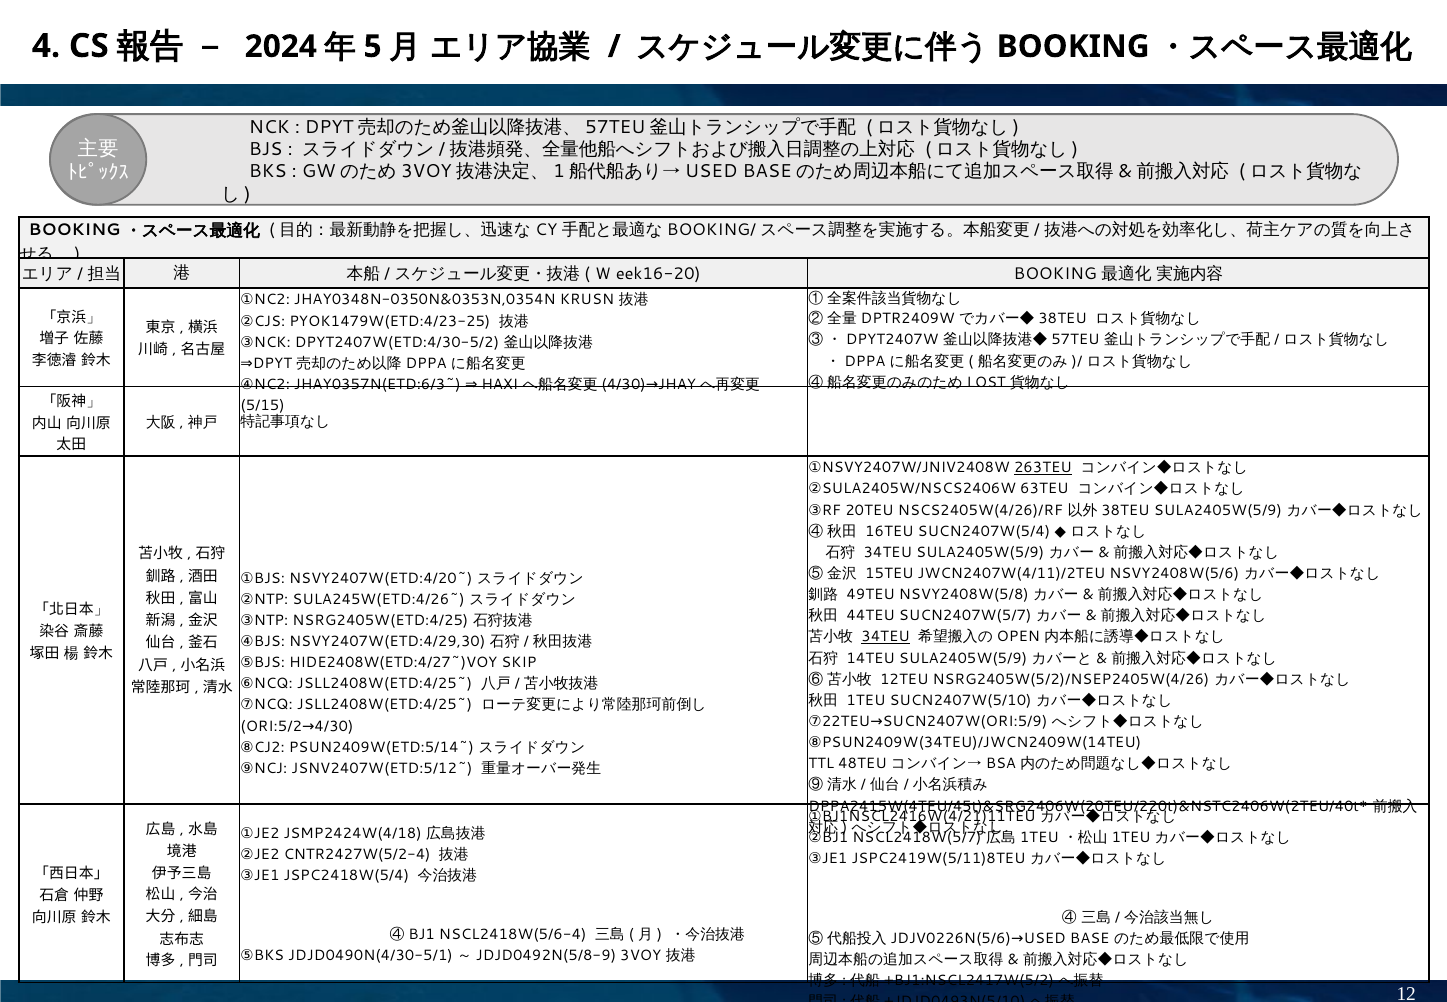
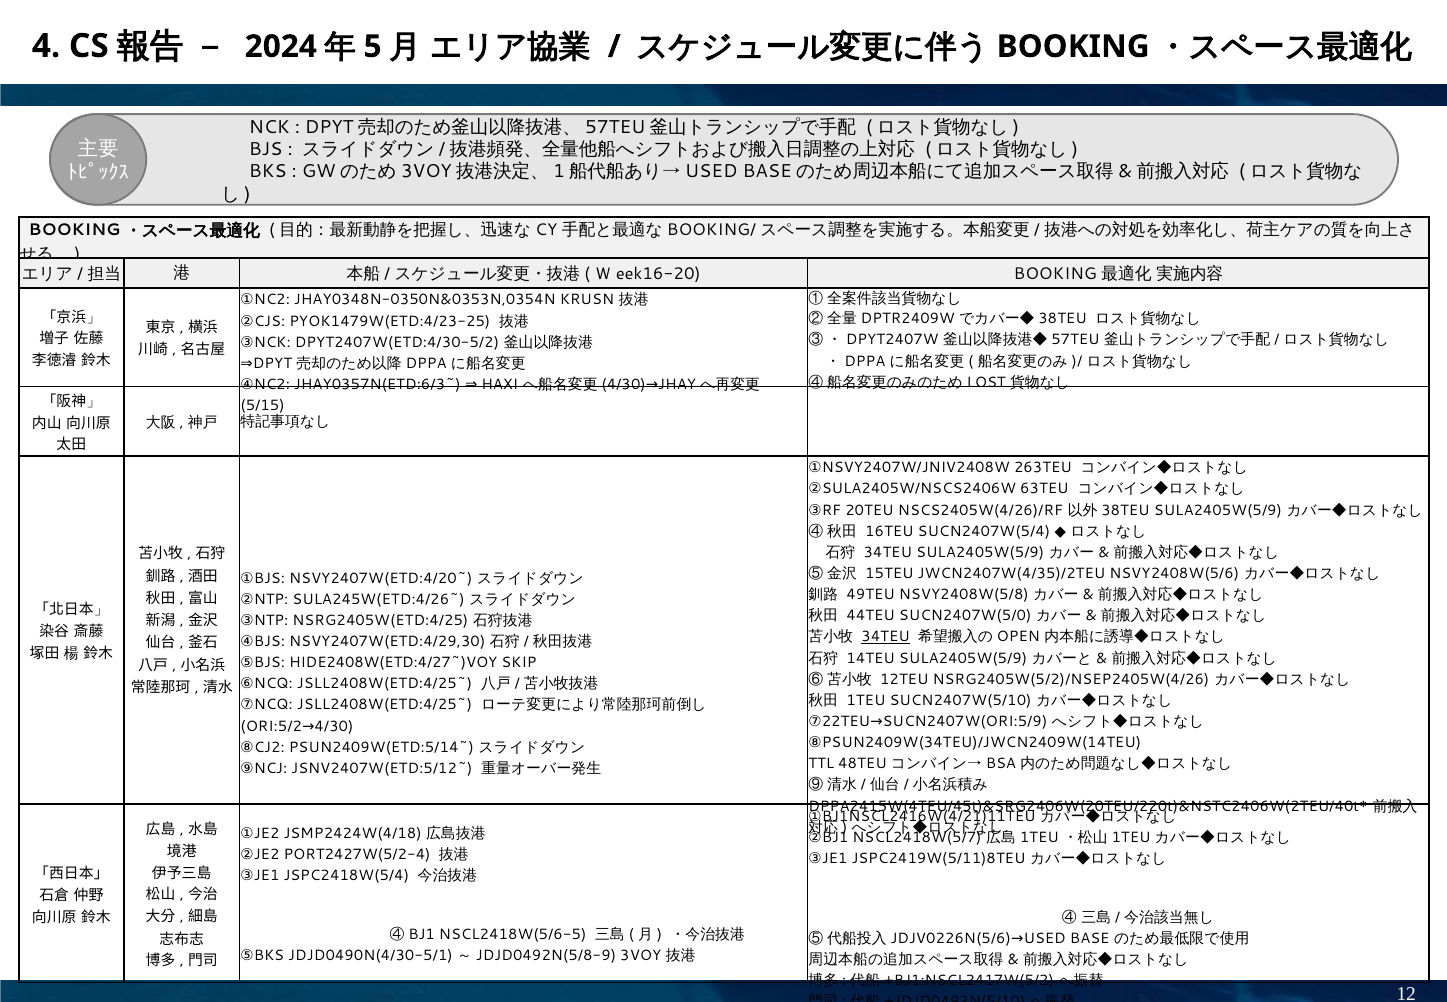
263TEU underline: present -> none
JWCN2407W(4/11)/2TEU: JWCN2407W(4/11)/2TEU -> JWCN2407W(4/35)/2TEU
SUCN2407W(5/7: SUCN2407W(5/7 -> SUCN2407W(5/0
CNTR2427W(5/2-4: CNTR2427W(5/2-4 -> PORT2427W(5/2-4
NSCL2418W(5/6-4: NSCL2418W(5/6-4 -> NSCL2418W(5/6-5
